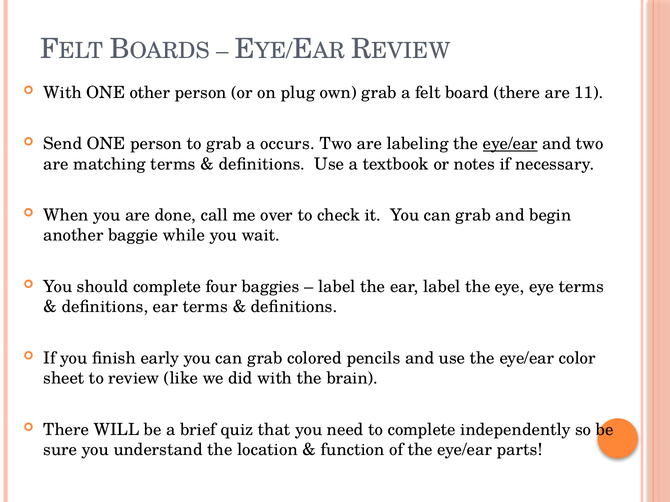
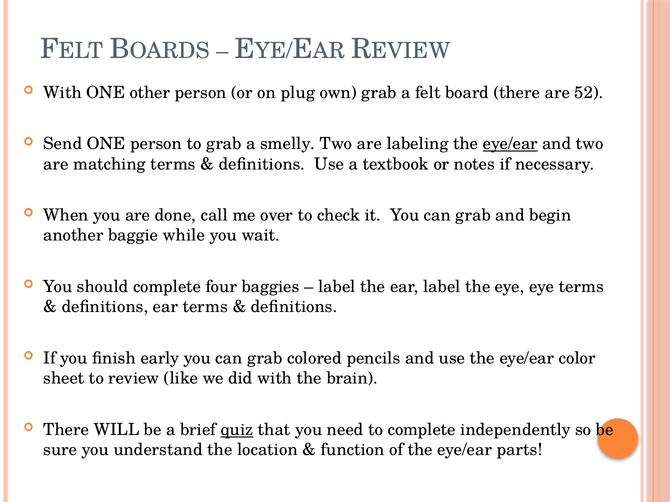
11: 11 -> 52
occurs: occurs -> smelly
quiz underline: none -> present
